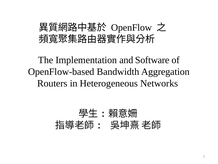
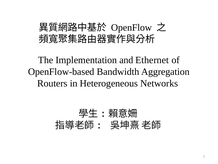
Software: Software -> Ethernet
